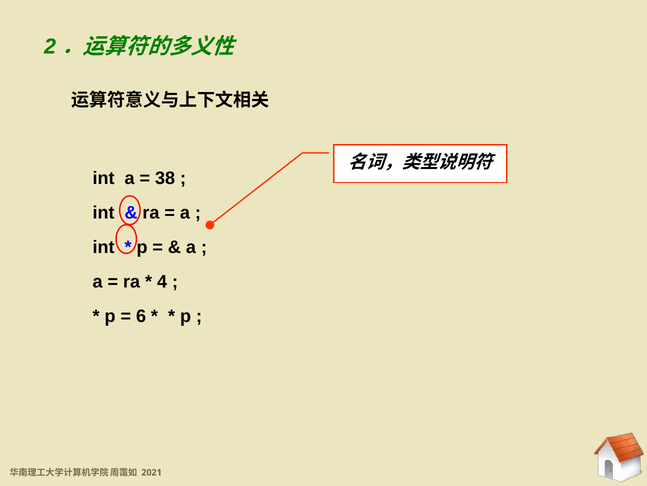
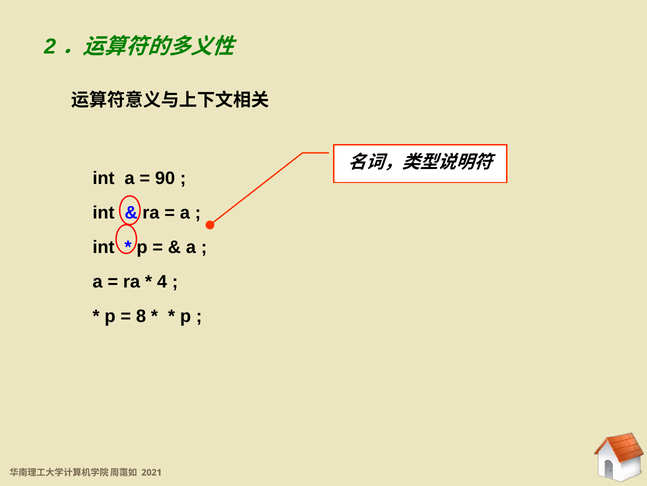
38: 38 -> 90
6: 6 -> 8
